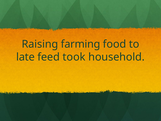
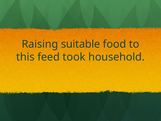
farming: farming -> suitable
late: late -> this
